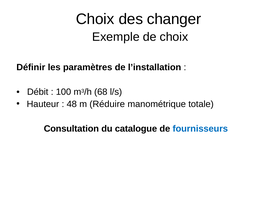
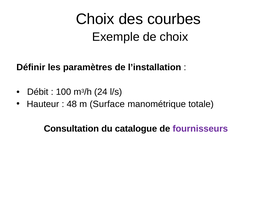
changer: changer -> courbes
68: 68 -> 24
Réduire: Réduire -> Surface
fournisseurs colour: blue -> purple
